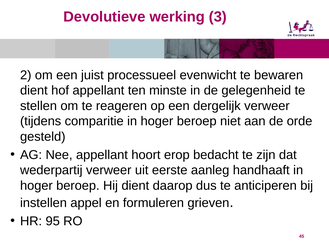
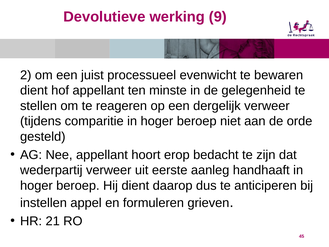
3: 3 -> 9
95: 95 -> 21
